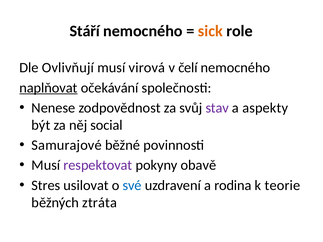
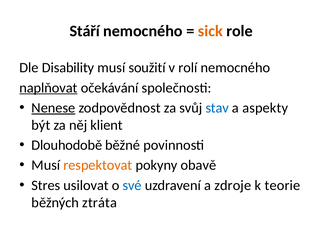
Ovlivňují: Ovlivňují -> Disability
virová: virová -> soužití
čelí: čelí -> rolí
Nenese underline: none -> present
stav colour: purple -> blue
social: social -> klient
Samurajové: Samurajové -> Dlouhodobě
respektovat colour: purple -> orange
rodina: rodina -> zdroje
